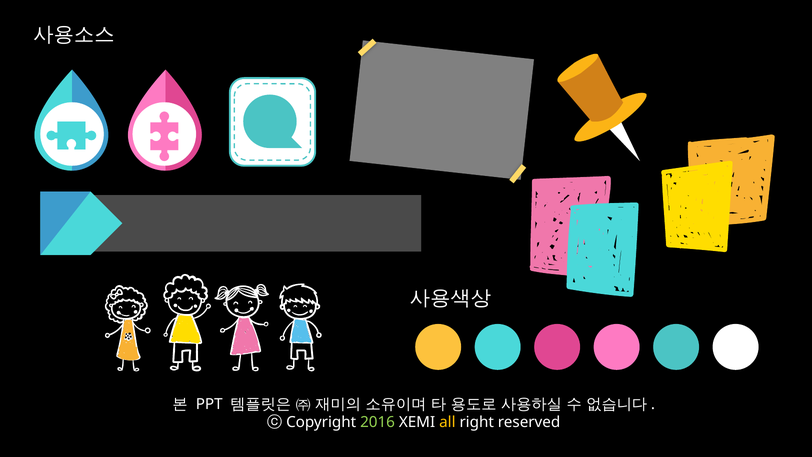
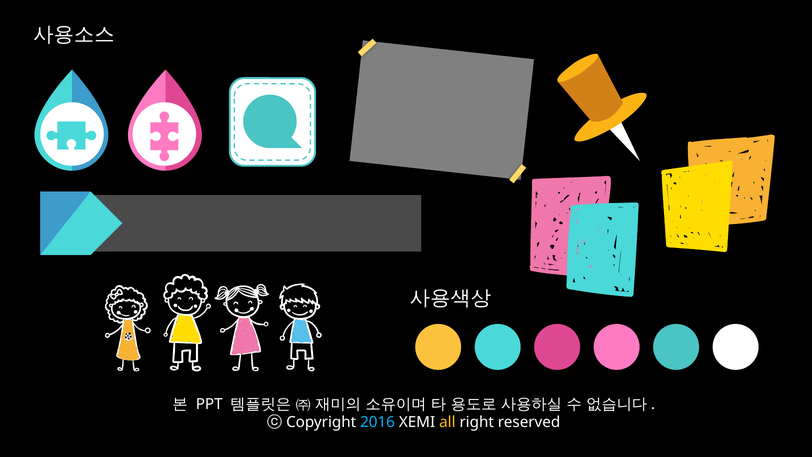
2016 colour: light green -> light blue
